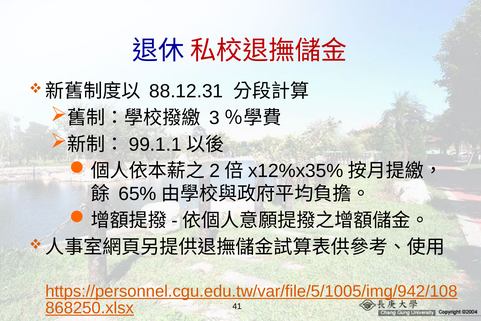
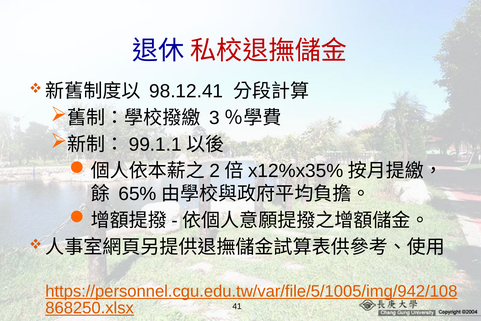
88.12.31: 88.12.31 -> 98.12.41
